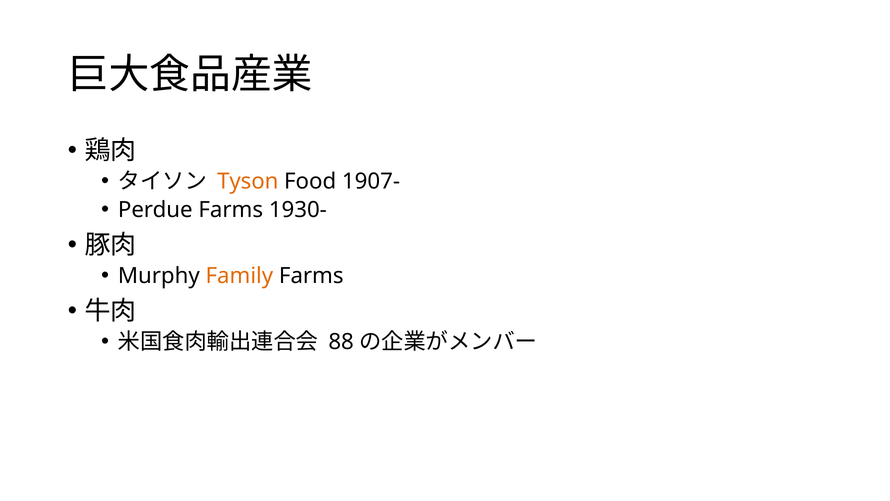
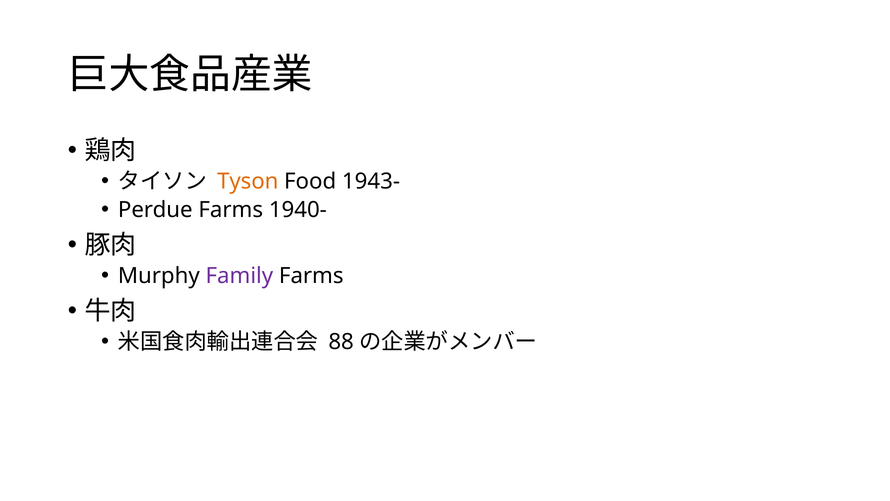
1907-: 1907- -> 1943-
1930-: 1930- -> 1940-
Family colour: orange -> purple
